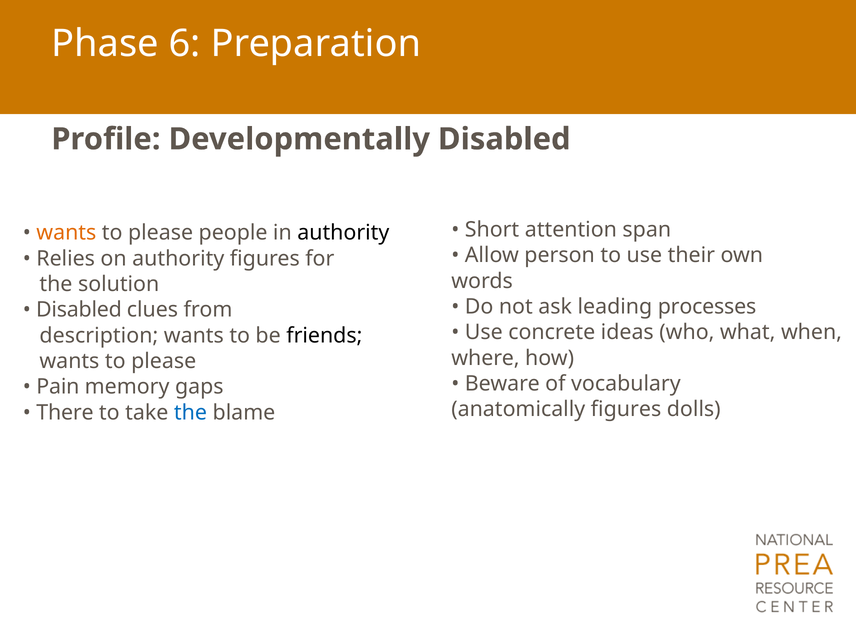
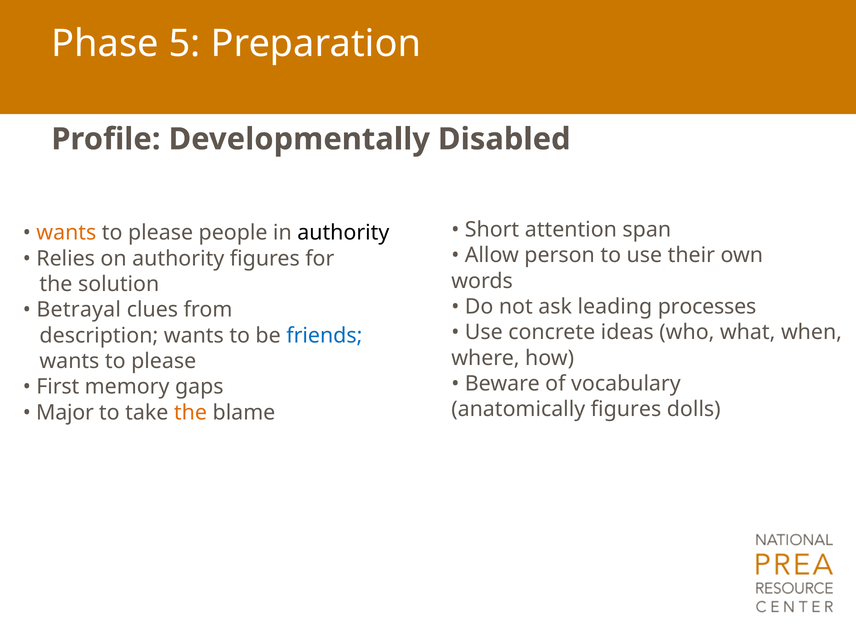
6: 6 -> 5
Disabled at (79, 310): Disabled -> Betrayal
friends colour: black -> blue
Pain: Pain -> First
There: There -> Major
the at (190, 413) colour: blue -> orange
